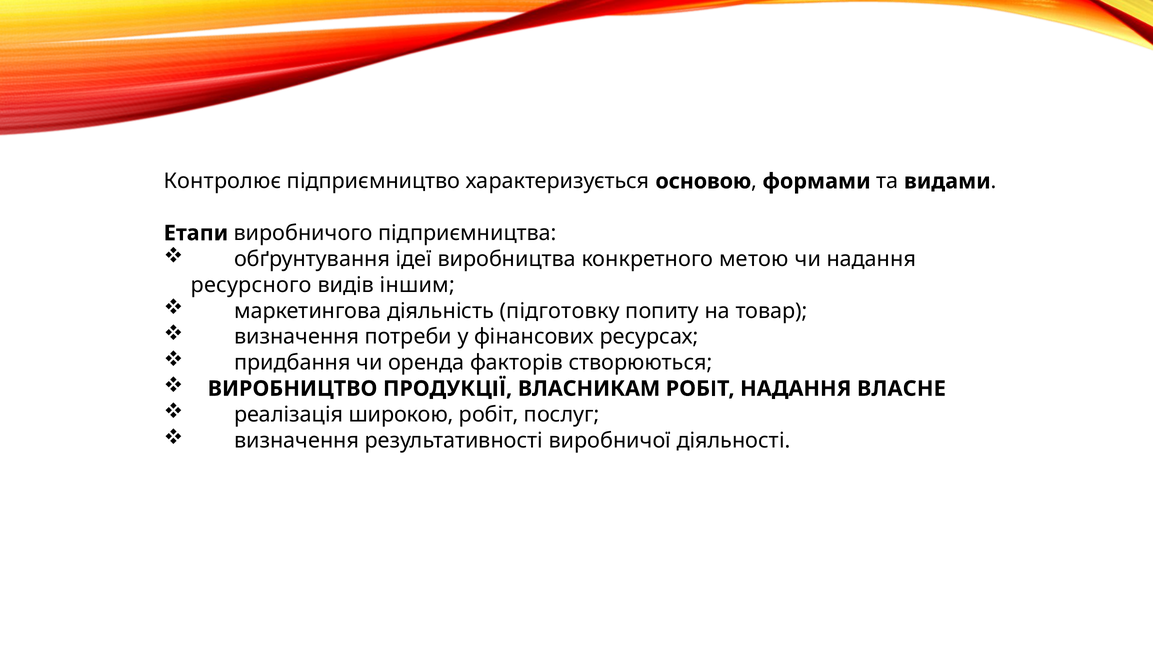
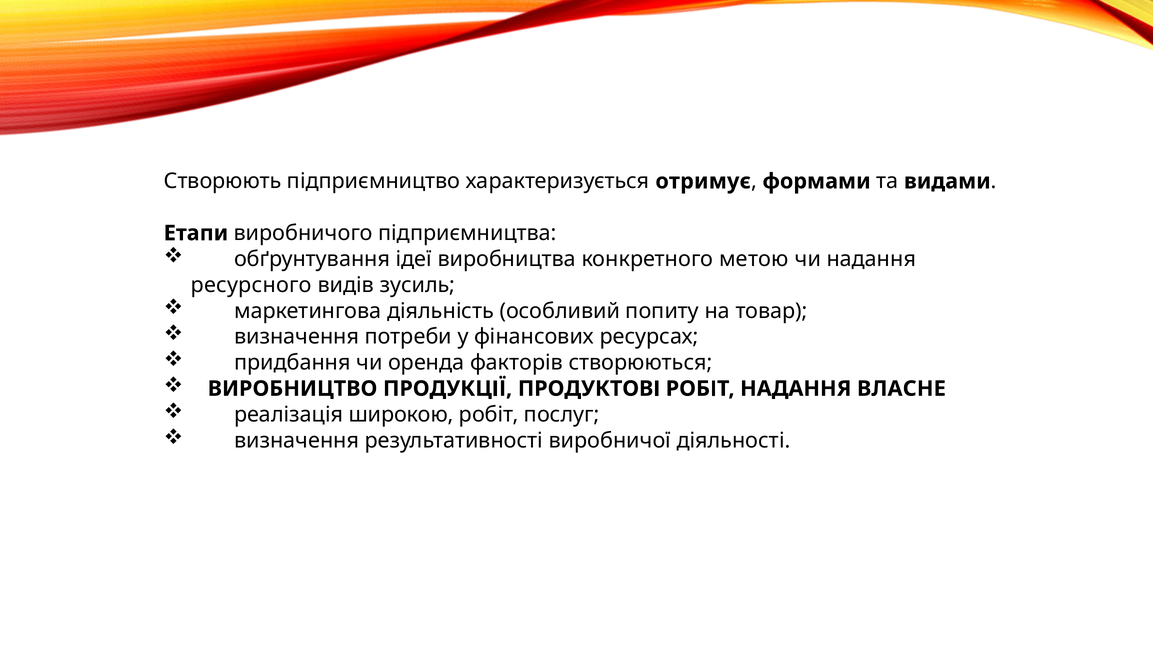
Контролює: Контролює -> Створюють
основою: основою -> отримує
іншим: іншим -> зусиль
підготовку: підготовку -> особливий
ВЛАСНИКАМ: ВЛАСНИКАМ -> ПРОДУКТОВІ
